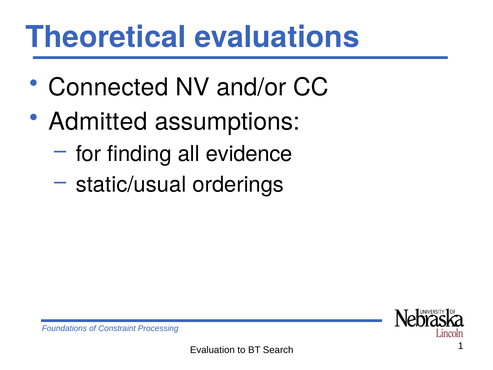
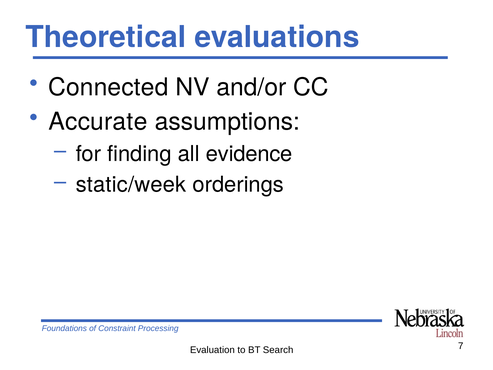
Admitted: Admitted -> Accurate
static/usual: static/usual -> static/week
1: 1 -> 7
